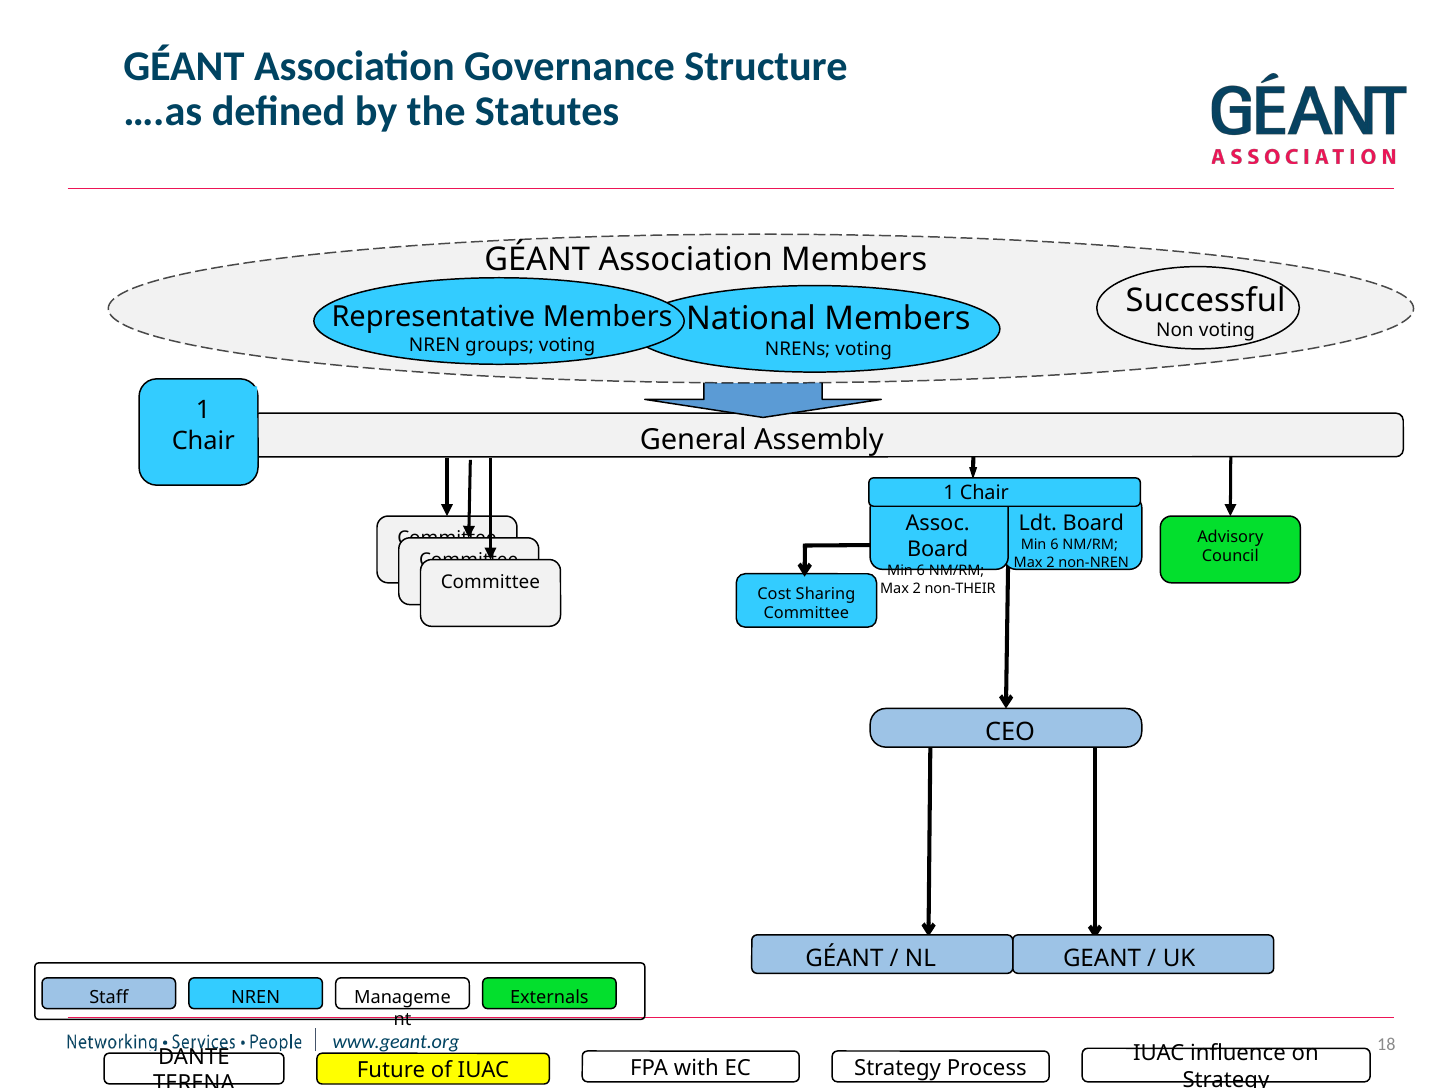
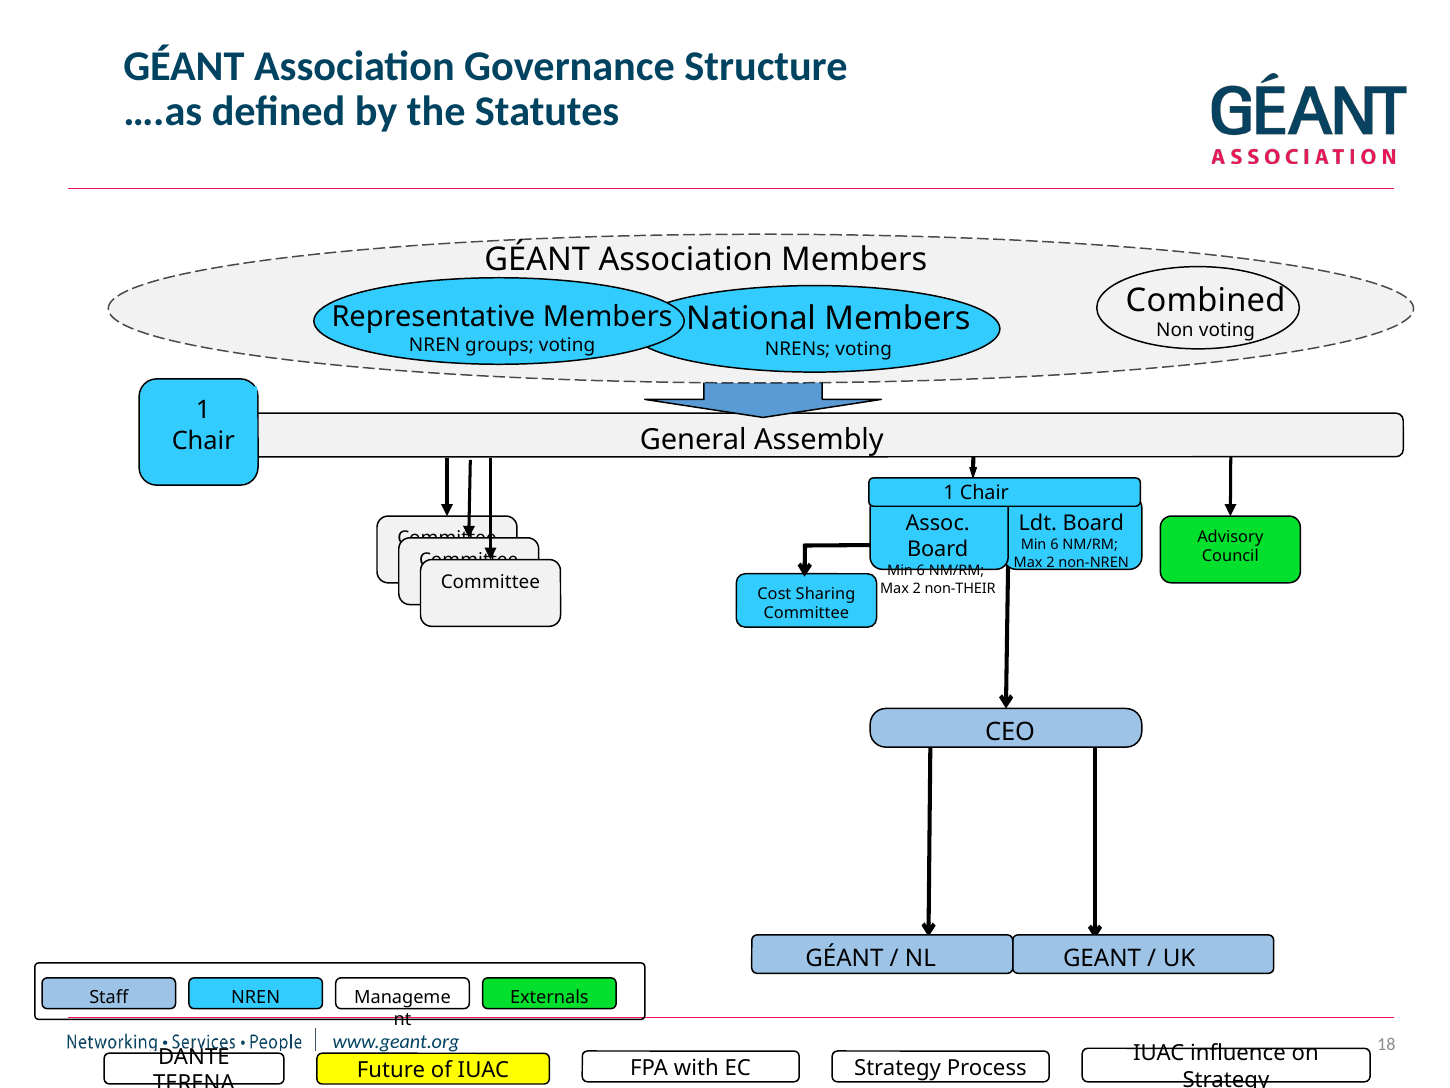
Successful: Successful -> Combined
